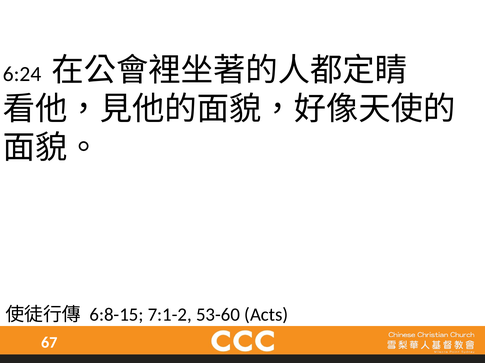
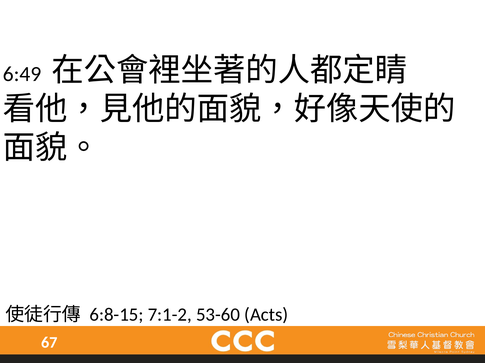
6:24: 6:24 -> 6:49
